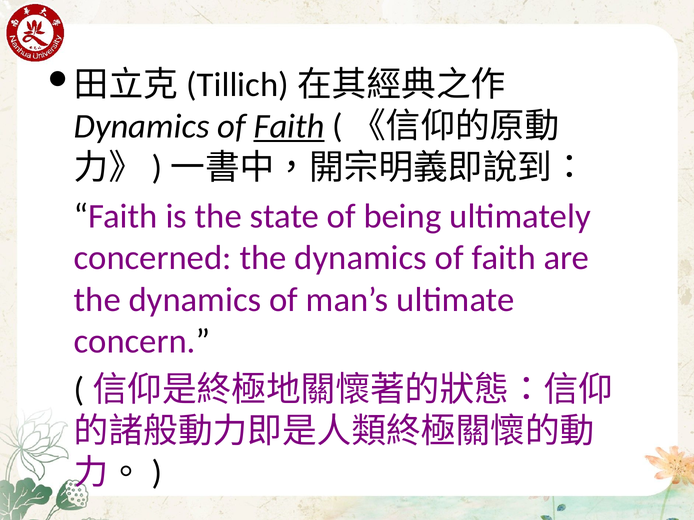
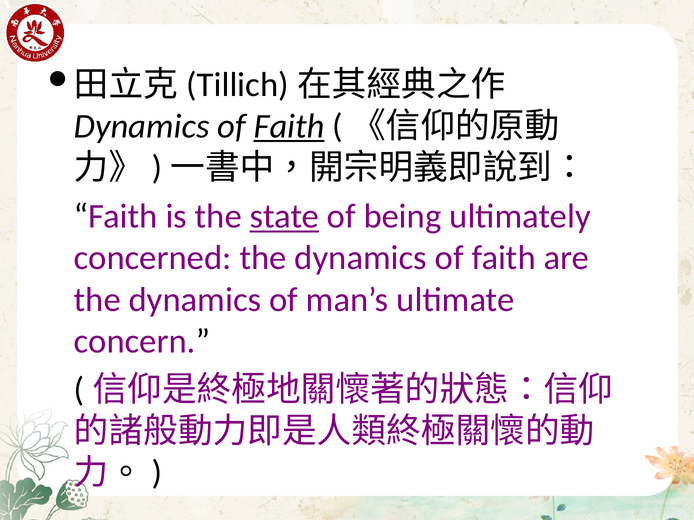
state underline: none -> present
